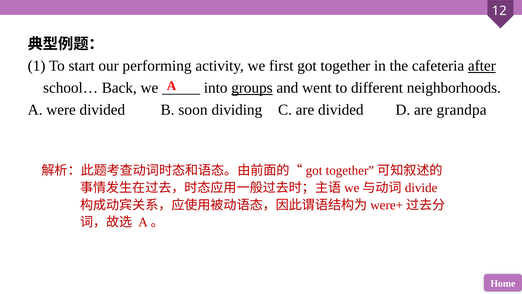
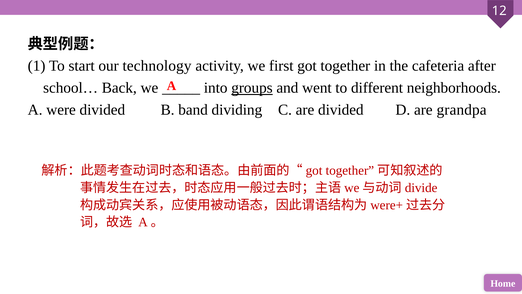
performing: performing -> technology
after underline: present -> none
soon: soon -> band
